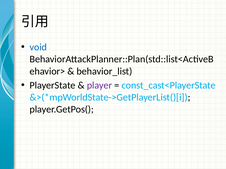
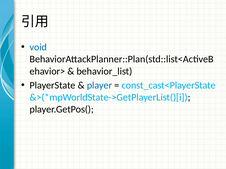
player colour: purple -> blue
